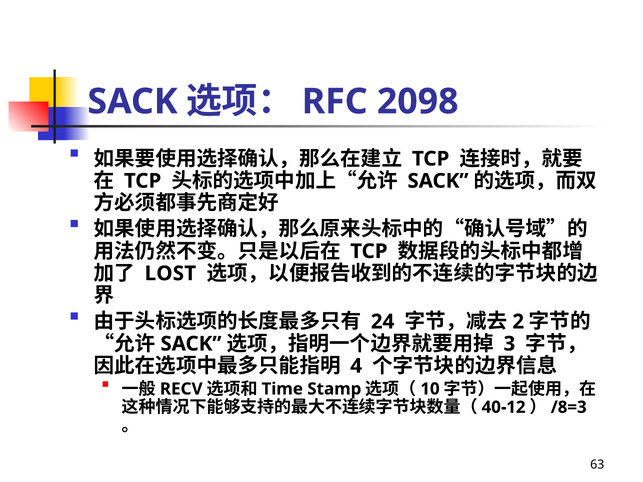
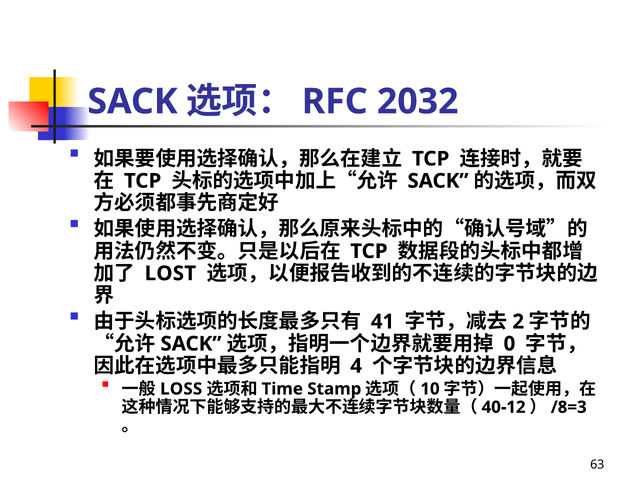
2098: 2098 -> 2032
24: 24 -> 41
3: 3 -> 0
RECV: RECV -> LOSS
